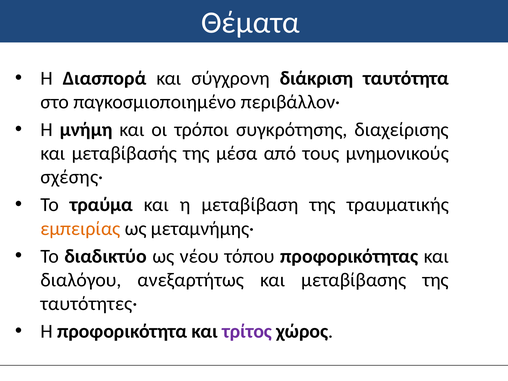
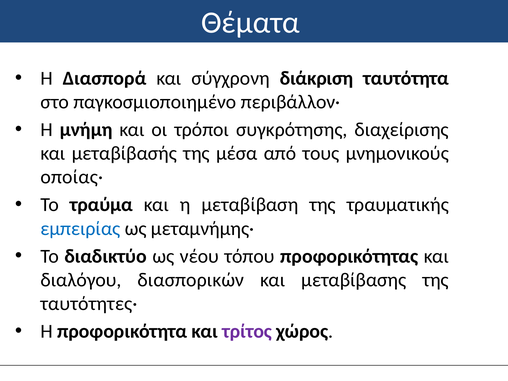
σχέσης·: σχέσης· -> οποίας·
εμπειρίας colour: orange -> blue
ανεξαρτήτως: ανεξαρτήτως -> διασπορικών
